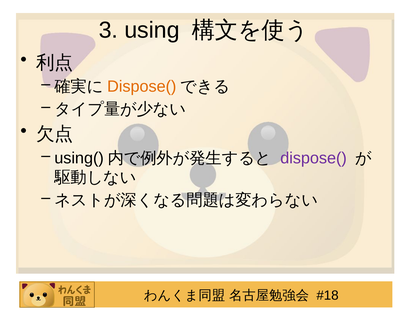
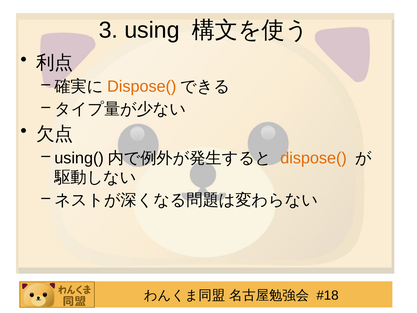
dispose( at (314, 158) colour: purple -> orange
